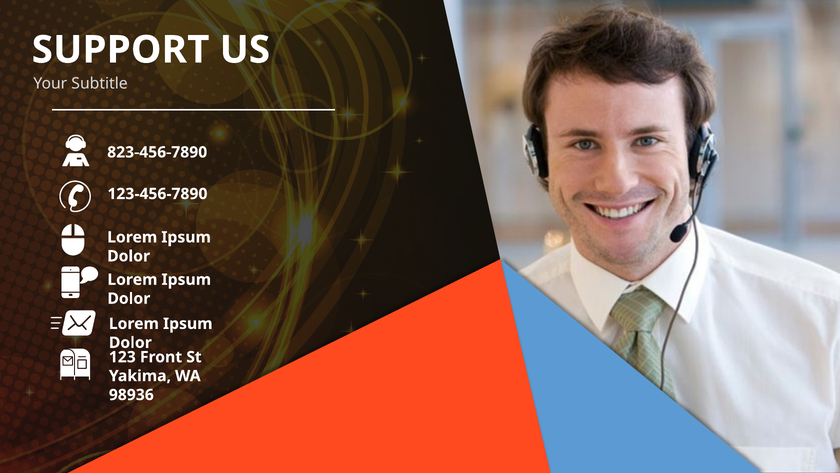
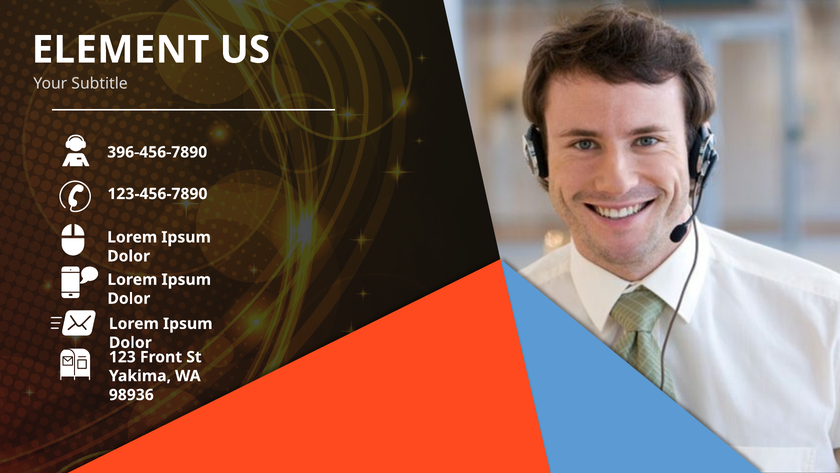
SUPPORT: SUPPORT -> ELEMENT
823-456-7890: 823-456-7890 -> 396-456-7890
